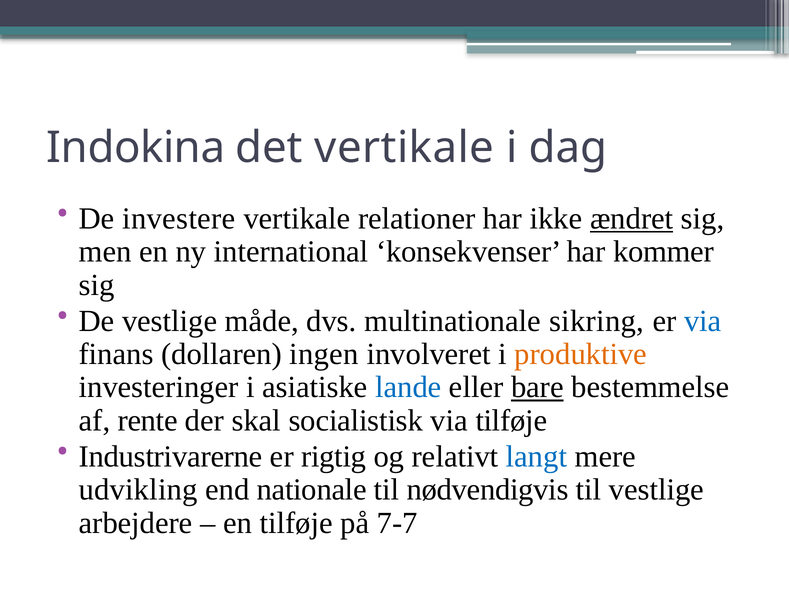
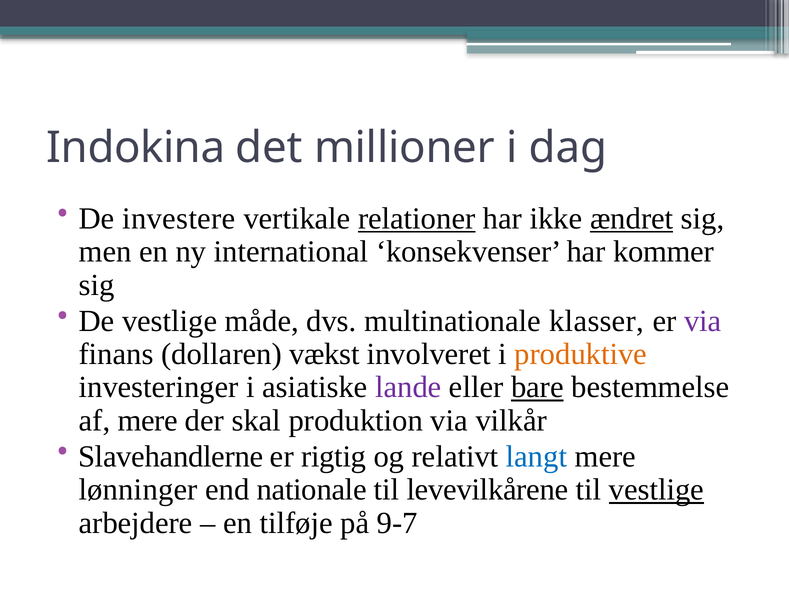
det vertikale: vertikale -> millioner
relationer underline: none -> present
sikring: sikring -> klasser
via at (703, 321) colour: blue -> purple
ingen: ingen -> vækst
lande colour: blue -> purple
af rente: rente -> mere
socialistisk: socialistisk -> produktion
via tilføje: tilføje -> vilkår
Industrivarerne: Industrivarerne -> Slavehandlerne
udvikling: udvikling -> lønninger
nødvendigvis: nødvendigvis -> levevilkårene
vestlige at (656, 490) underline: none -> present
7-7: 7-7 -> 9-7
